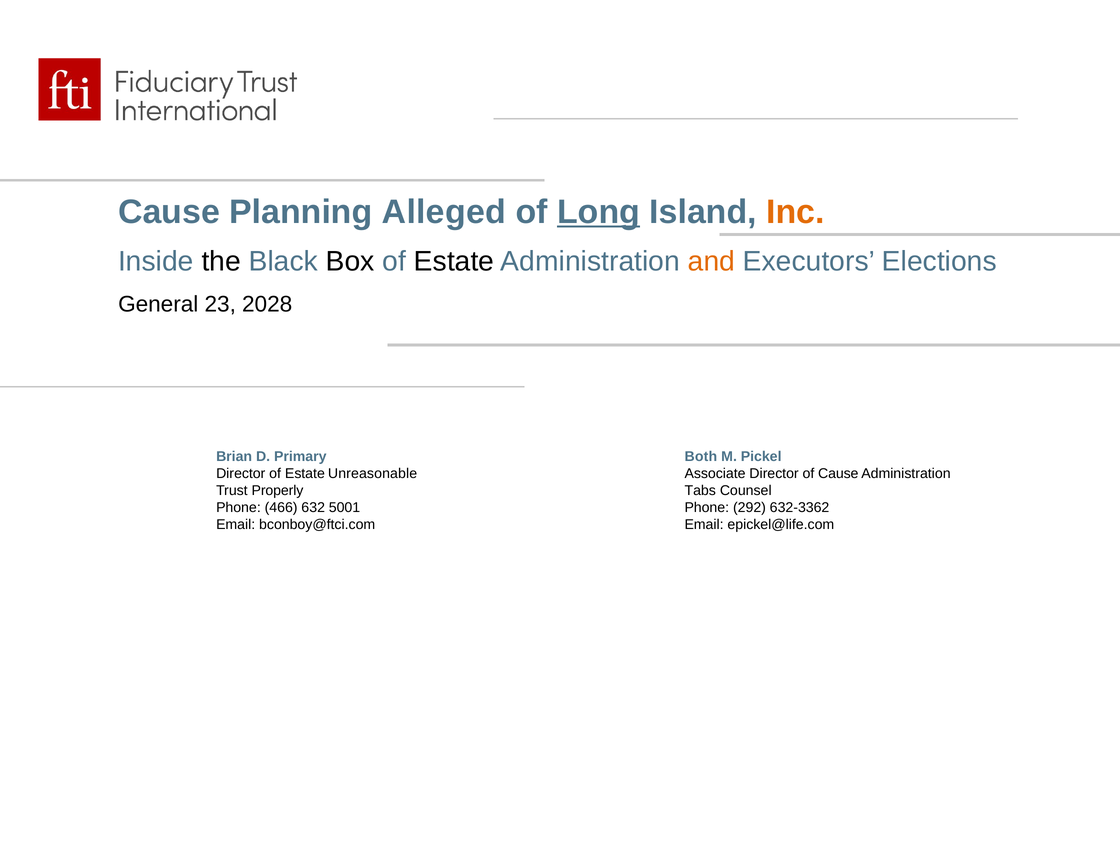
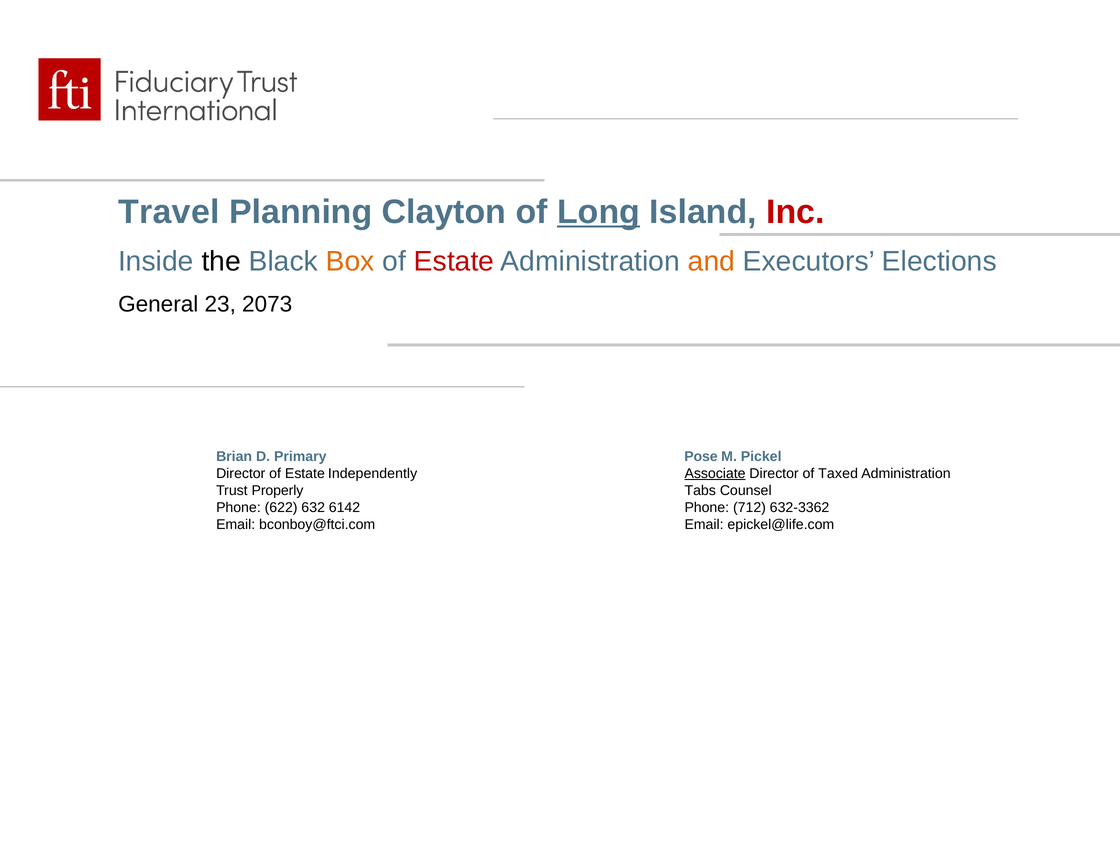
Cause at (169, 212): Cause -> Travel
Alleged: Alleged -> Clayton
Inc colour: orange -> red
Box colour: black -> orange
Estate at (454, 262) colour: black -> red
2028: 2028 -> 2073
Both: Both -> Pose
Associate underline: none -> present
of Cause: Cause -> Taxed
Unreasonable: Unreasonable -> Independently
292: 292 -> 712
466: 466 -> 622
5001: 5001 -> 6142
